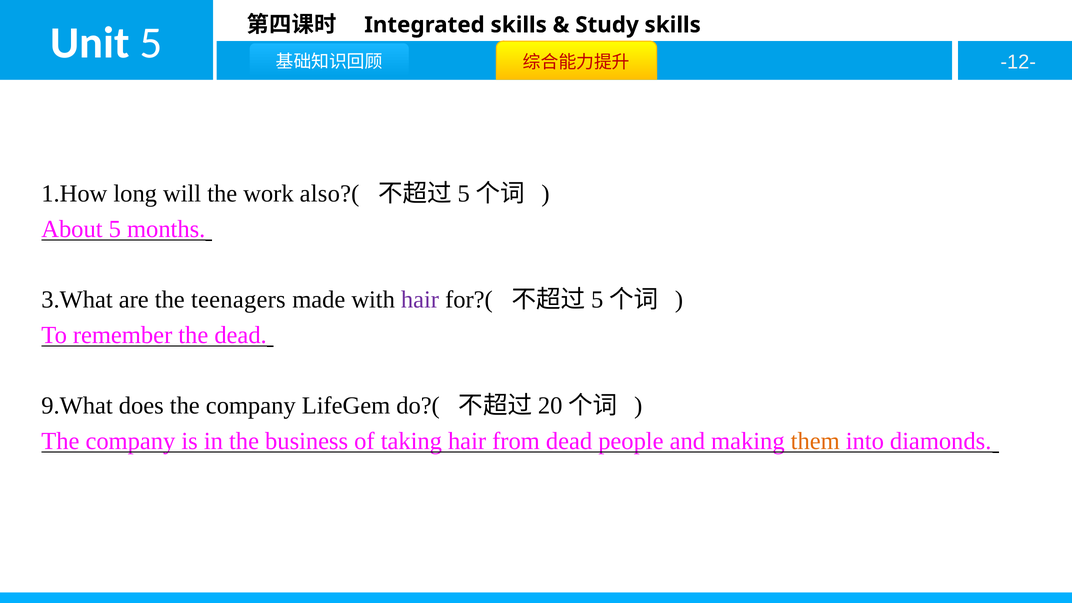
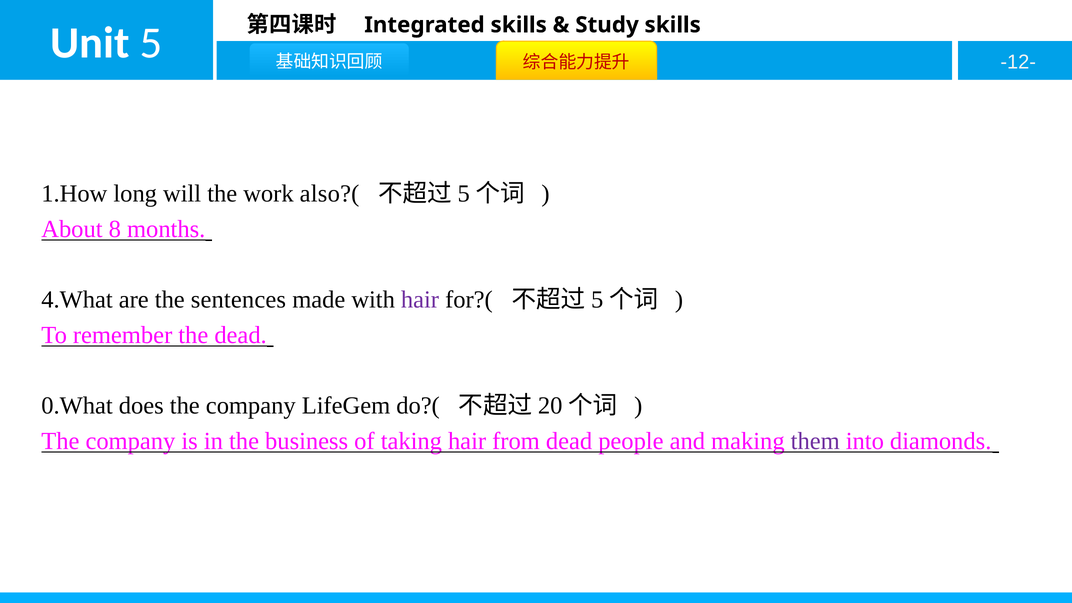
About 5: 5 -> 8
3.What: 3.What -> 4.What
teenagers: teenagers -> sentences
9.What: 9.What -> 0.What
them colour: orange -> purple
